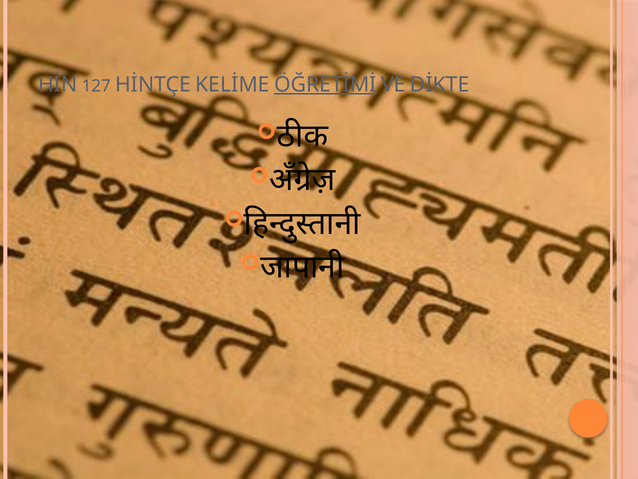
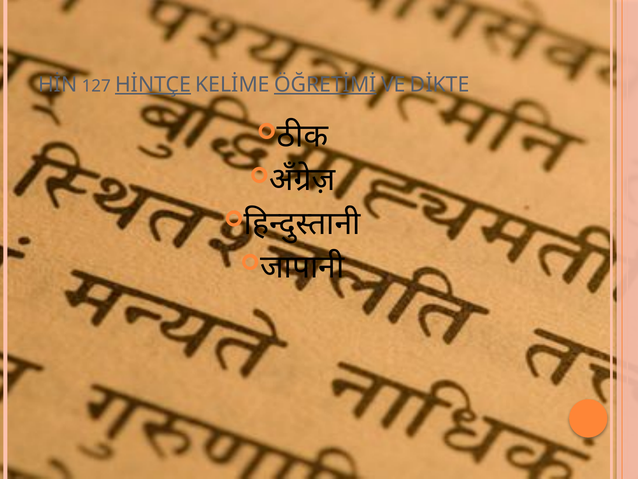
HİNTÇE underline: none -> present
